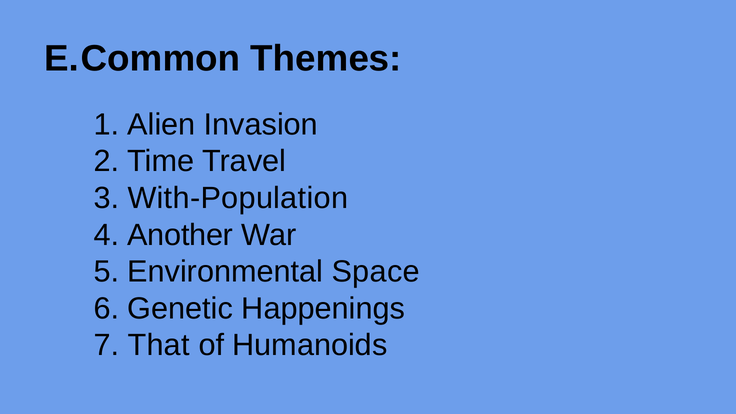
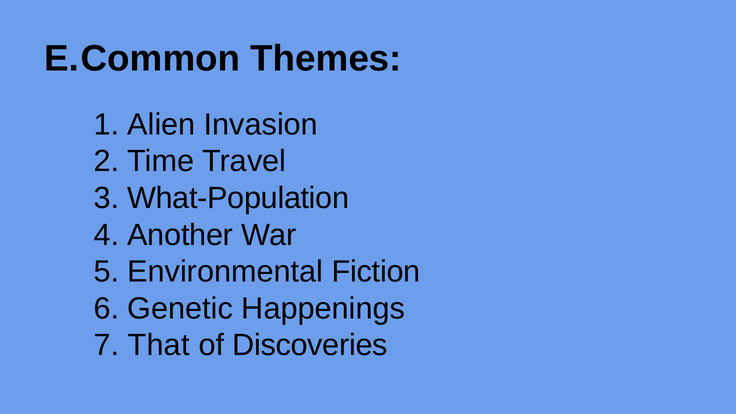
With-Population: With-Population -> What-Population
Space: Space -> Fiction
Humanoids: Humanoids -> Discoveries
